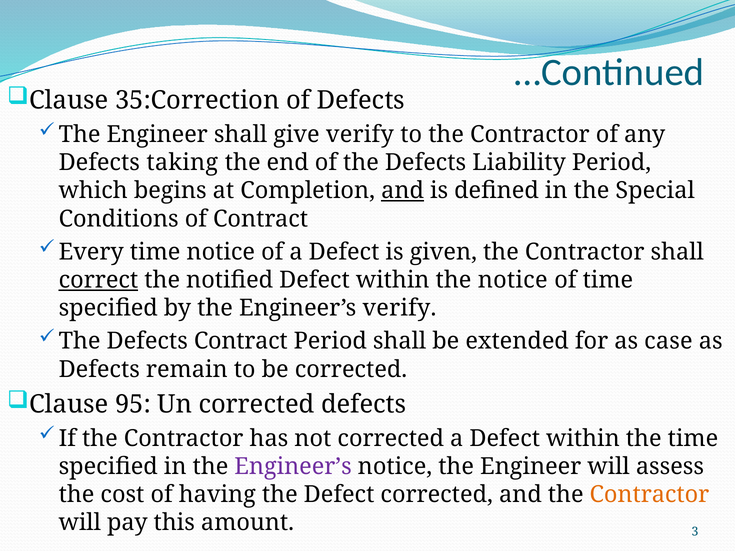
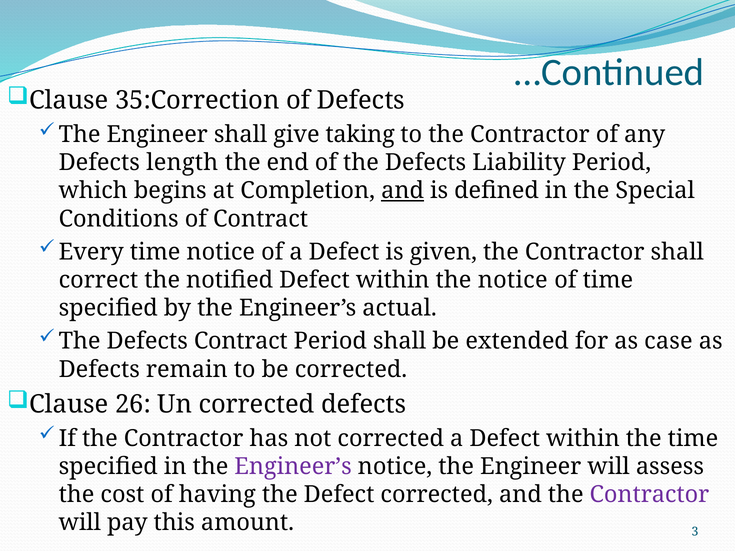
give verify: verify -> taking
taking: taking -> length
correct underline: present -> none
Engineer’s verify: verify -> actual
95: 95 -> 26
Contractor at (649, 495) colour: orange -> purple
